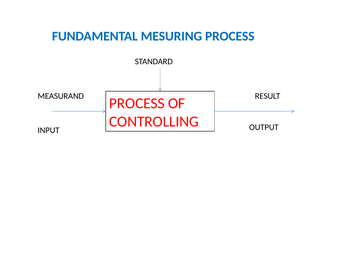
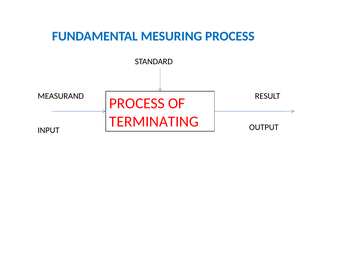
CONTROLLING: CONTROLLING -> TERMINATING
